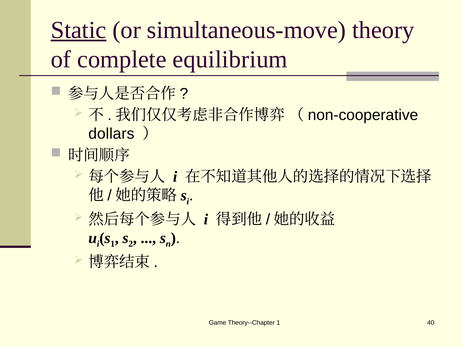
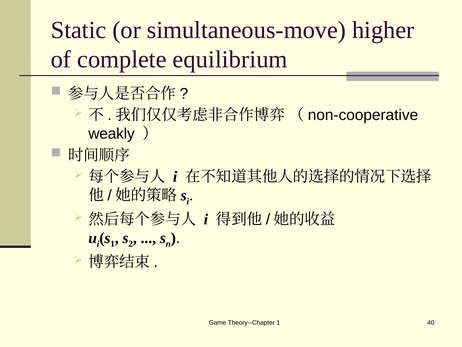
Static underline: present -> none
theory: theory -> higher
dollars: dollars -> weakly
